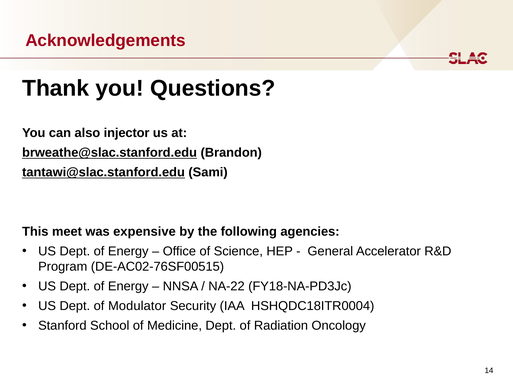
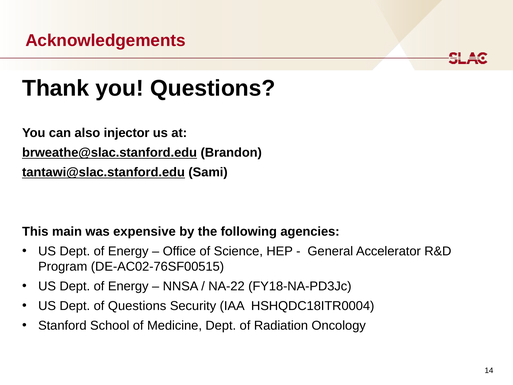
meet: meet -> main
of Modulator: Modulator -> Questions
